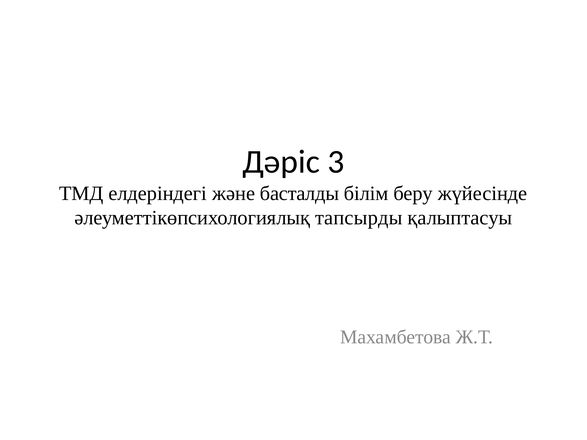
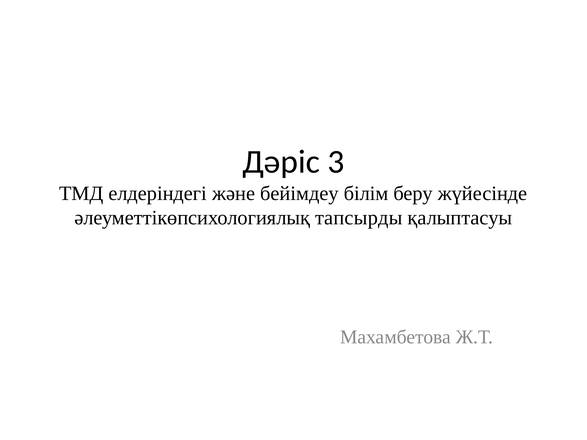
басталды: басталды -> бейімдеу
